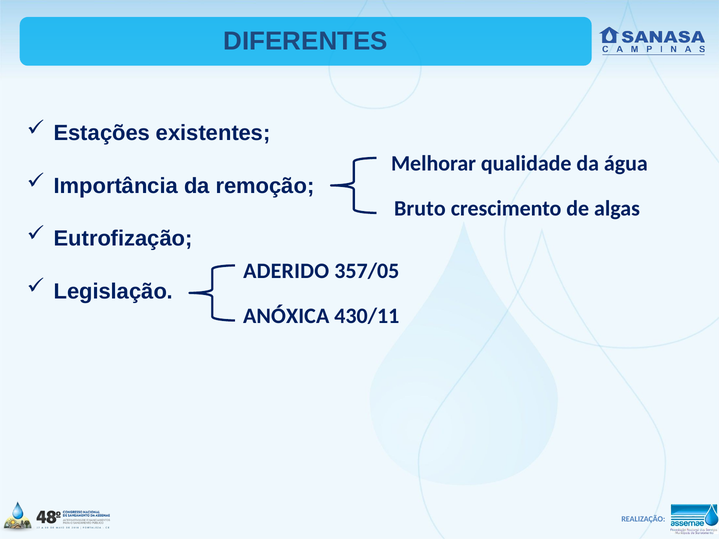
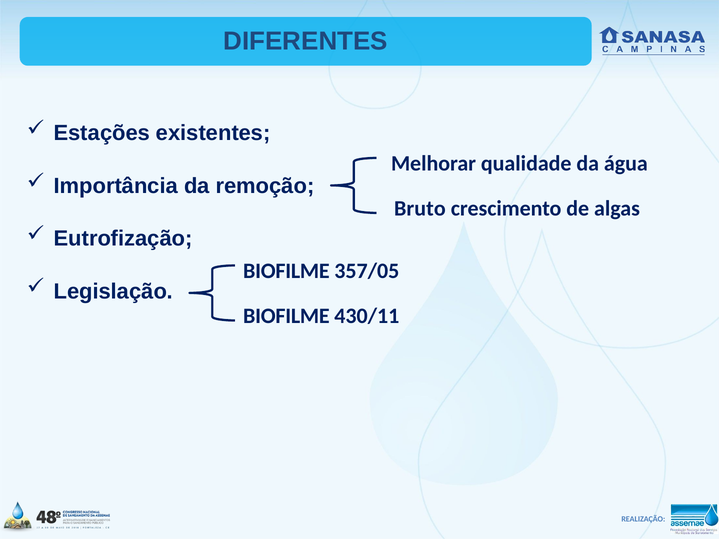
ADERIDO at (286, 271): ADERIDO -> BIOFILME
ANÓXICA at (286, 316): ANÓXICA -> BIOFILME
